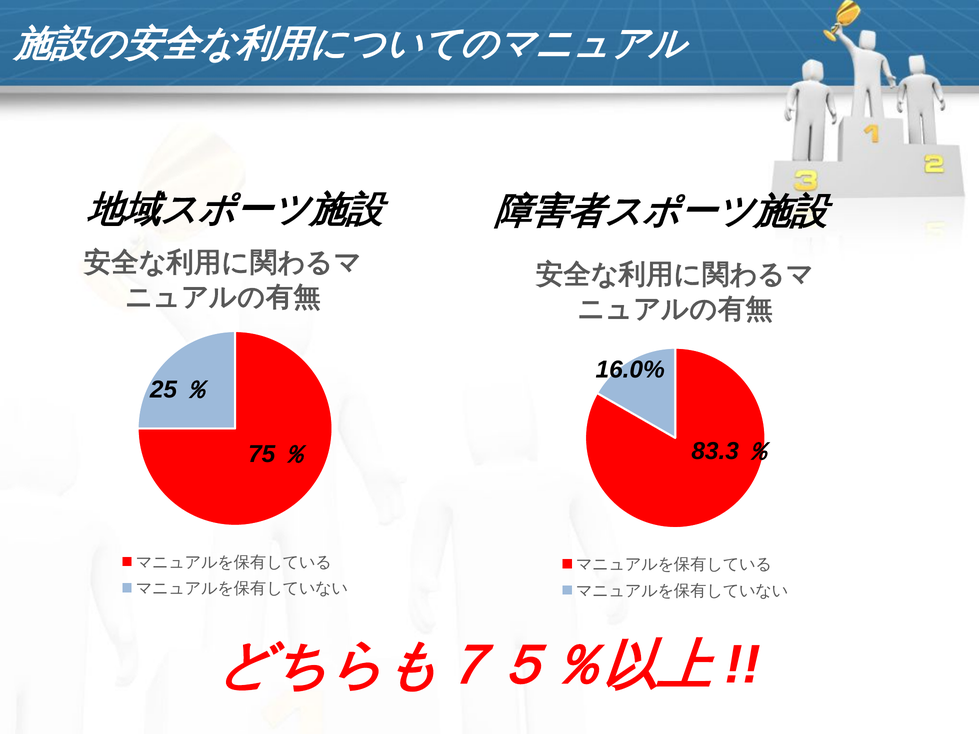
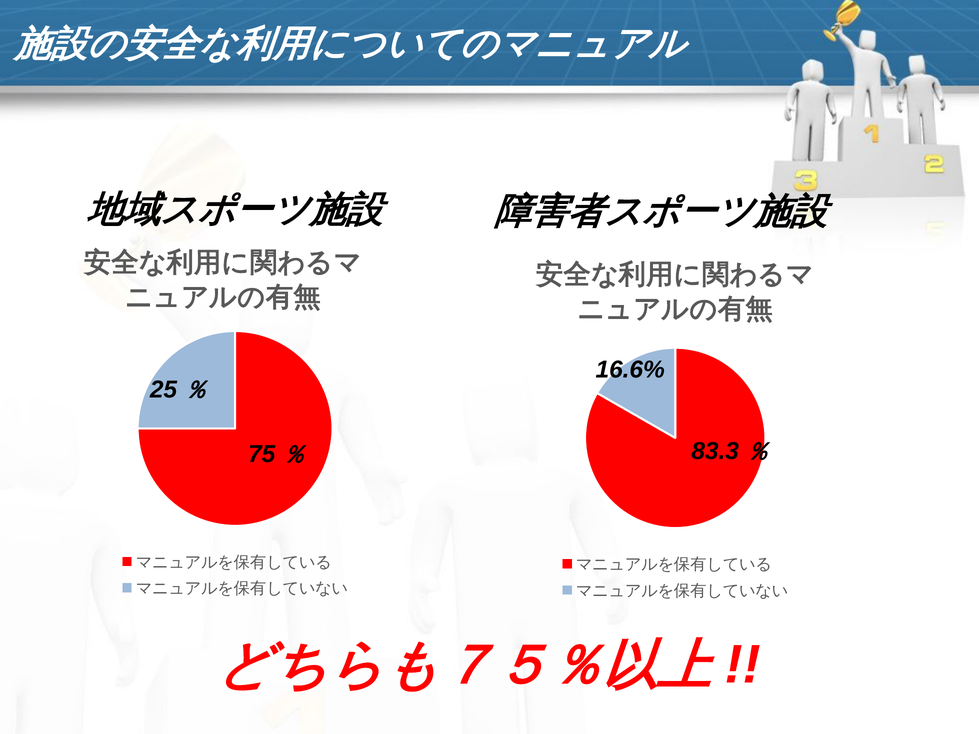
16.0%: 16.0% -> 16.6%
